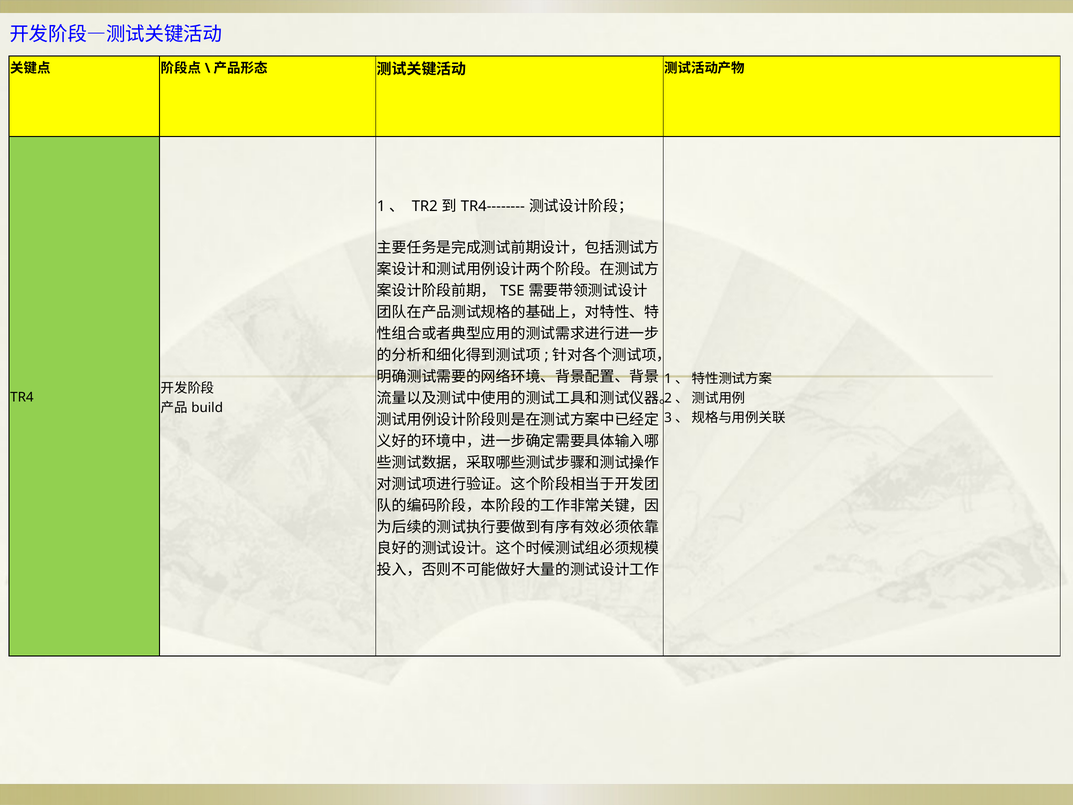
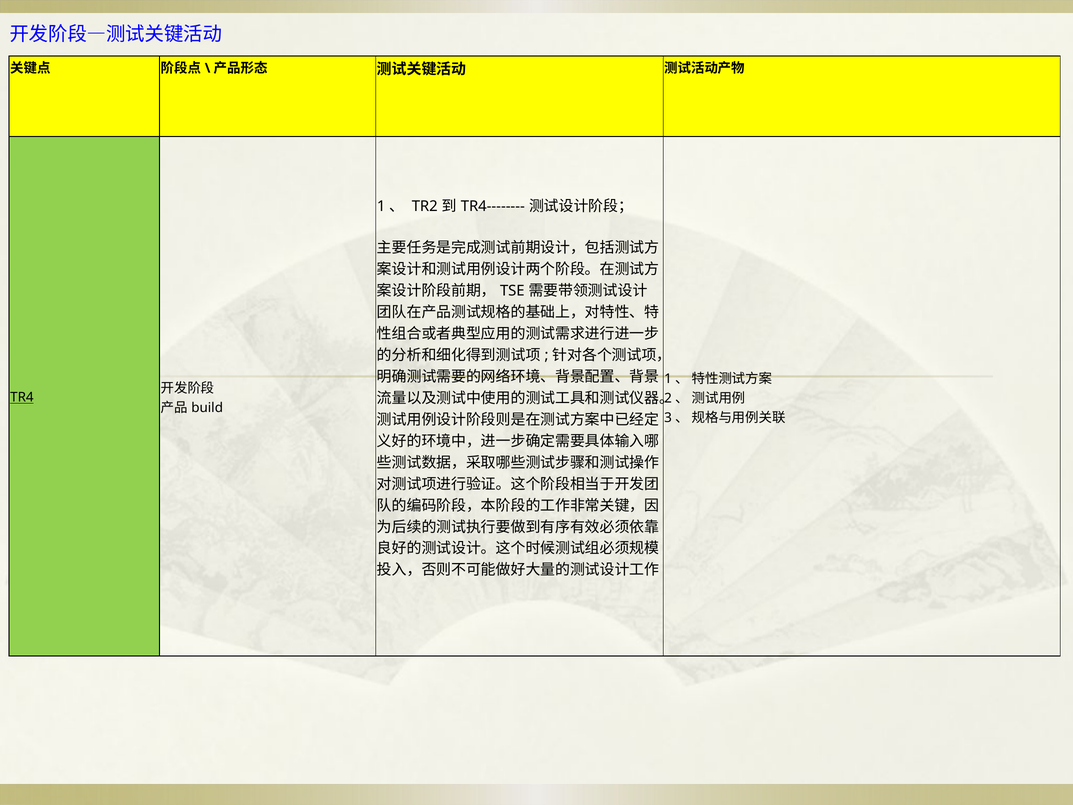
TR4 underline: none -> present
